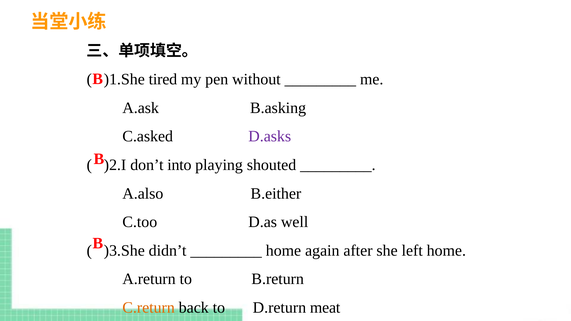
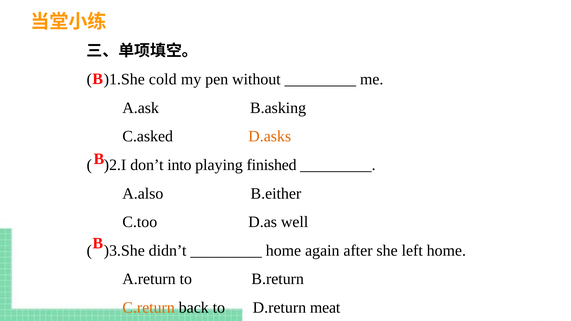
tired: tired -> cold
D.asks colour: purple -> orange
shouted: shouted -> finished
